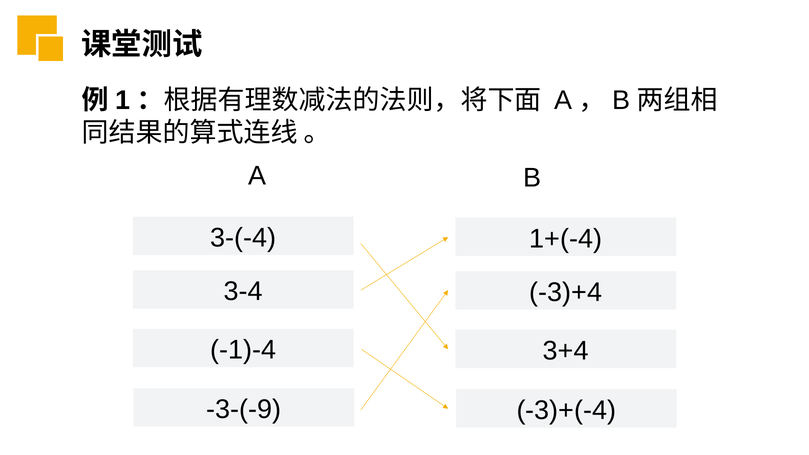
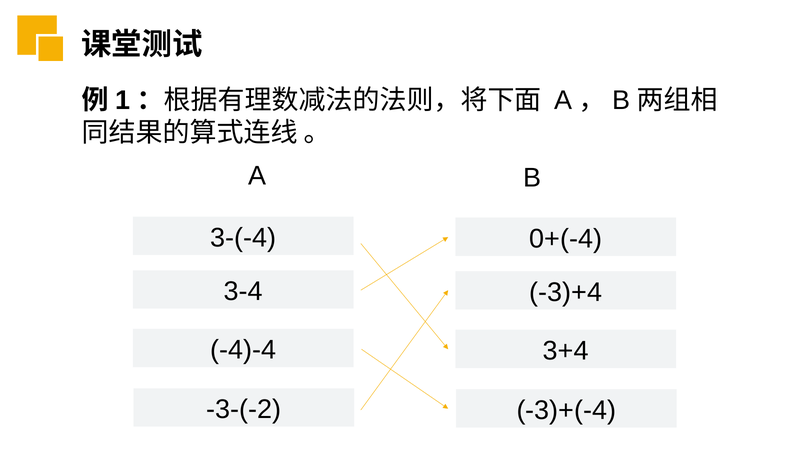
1+(-4: 1+(-4 -> 0+(-4
-1)-4: -1)-4 -> -4)-4
-3-(-9: -3-(-9 -> -3-(-2
